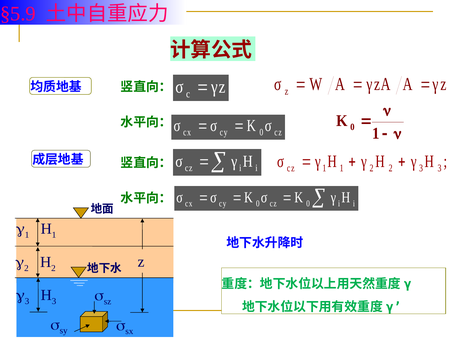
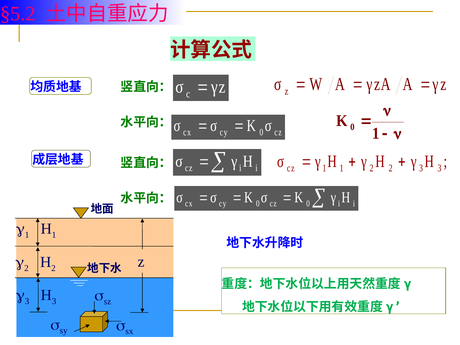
§5.9: §5.9 -> §5.2
